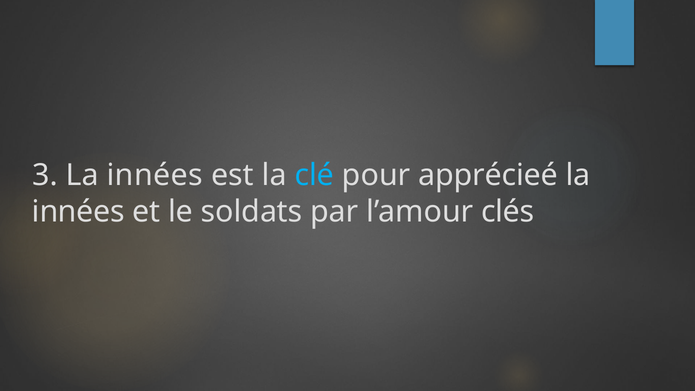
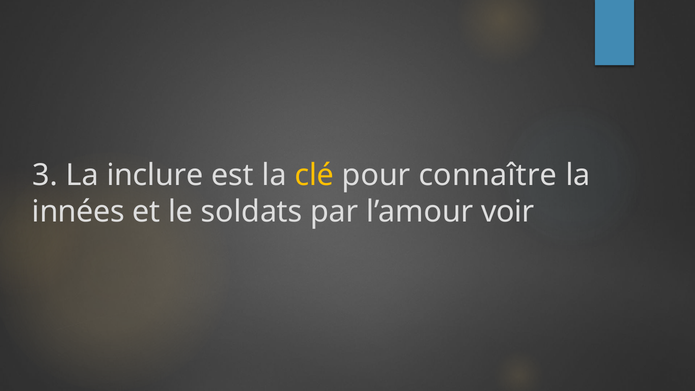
3 La innées: innées -> inclure
clé colour: light blue -> yellow
apprécieé: apprécieé -> connaître
clés: clés -> voir
